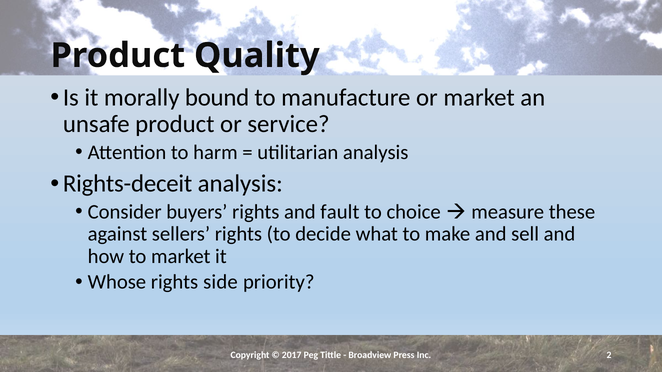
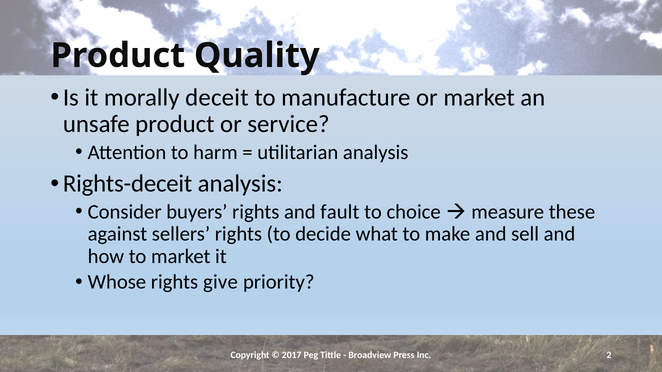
bound: bound -> deceit
side: side -> give
